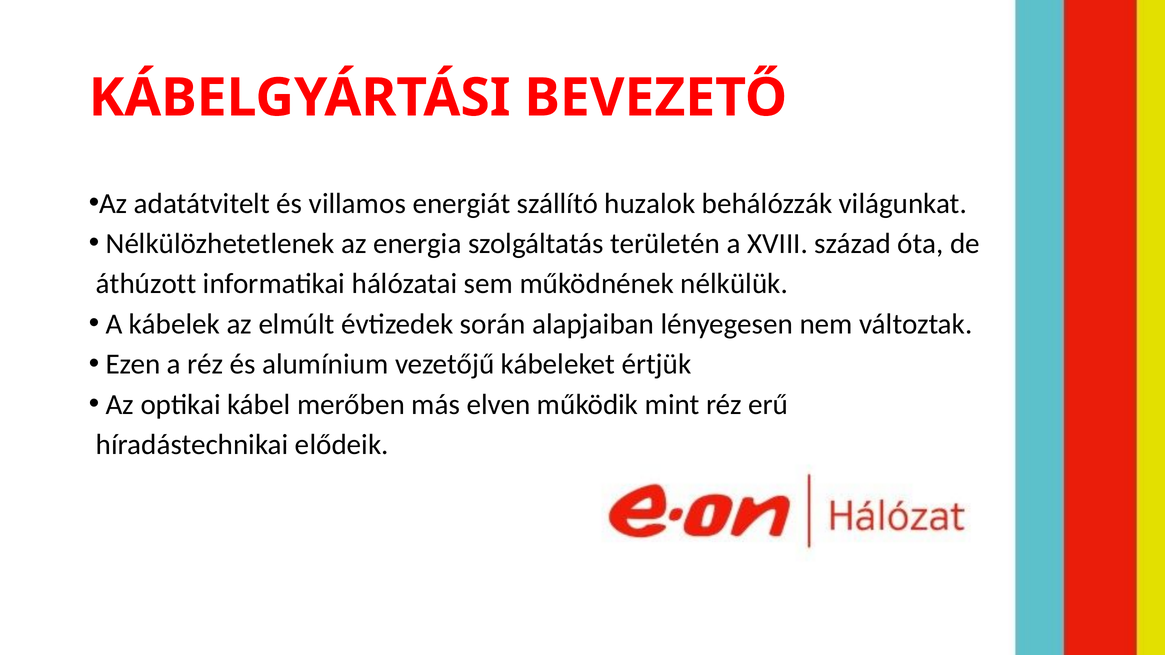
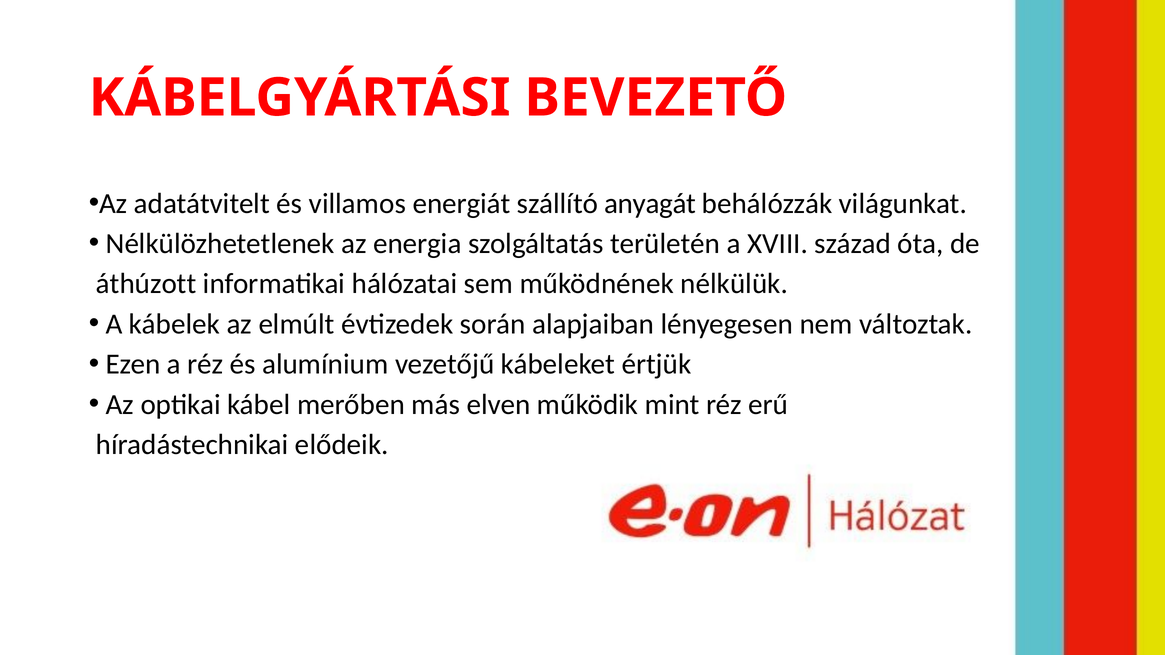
huzalok: huzalok -> anyagát
